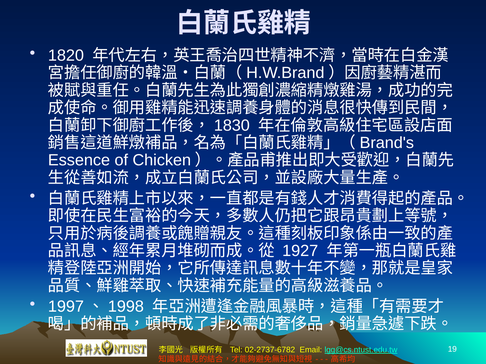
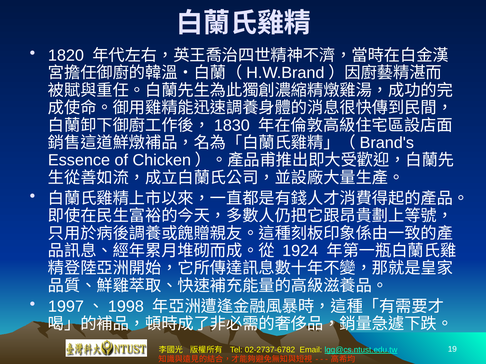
1927: 1927 -> 1924
